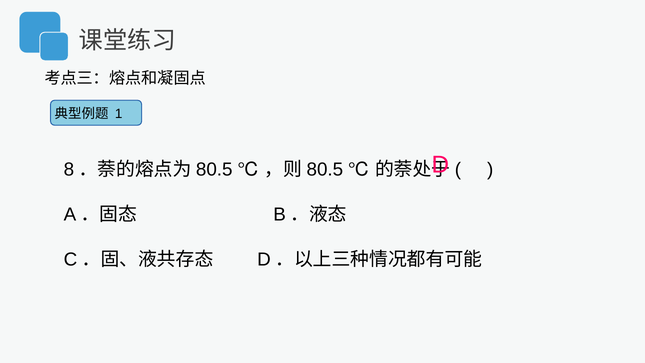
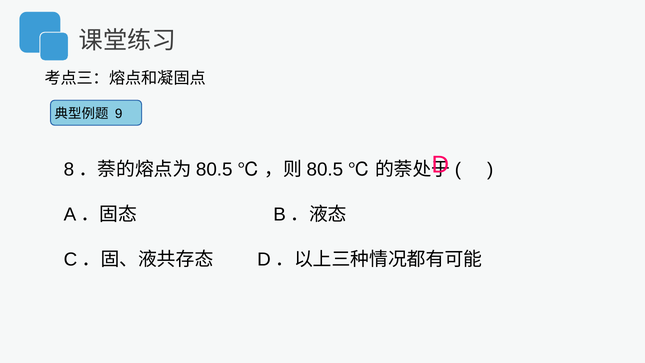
1: 1 -> 9
